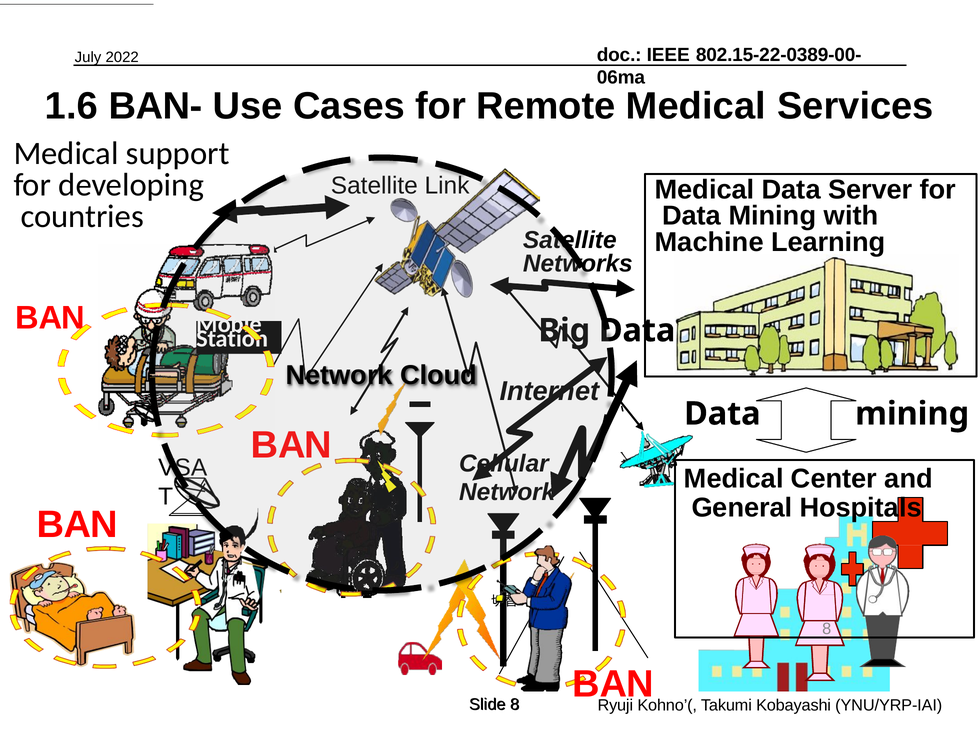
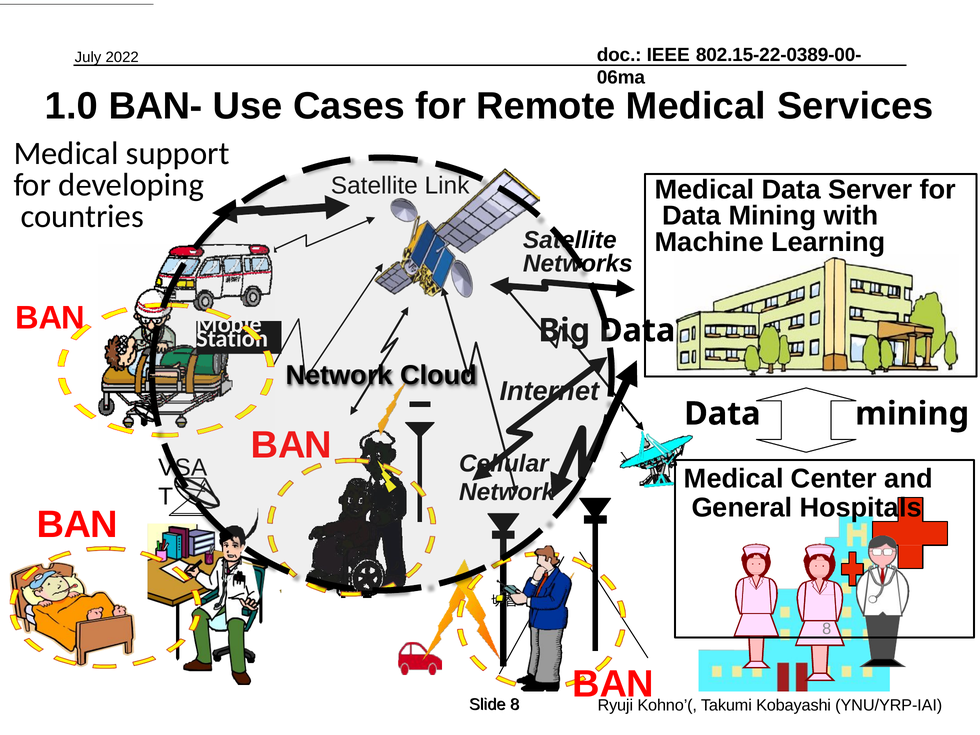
1.6: 1.6 -> 1.0
